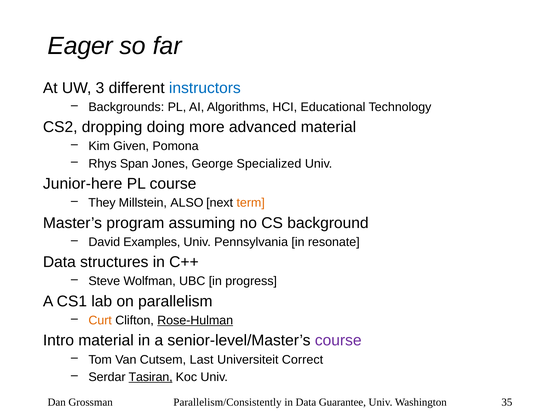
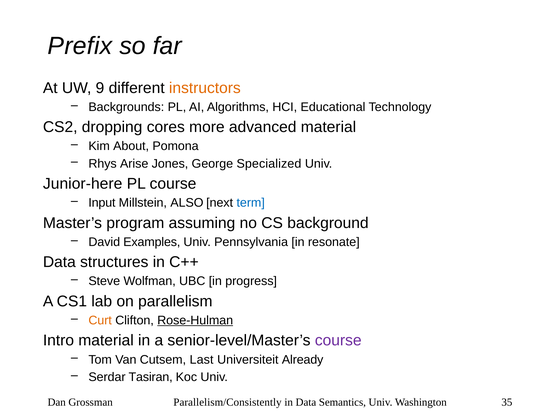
Eager: Eager -> Prefix
3: 3 -> 9
instructors colour: blue -> orange
doing: doing -> cores
Given: Given -> About
Span: Span -> Arise
They: They -> Input
term colour: orange -> blue
Correct: Correct -> Already
Tasiran underline: present -> none
Guarantee: Guarantee -> Semantics
